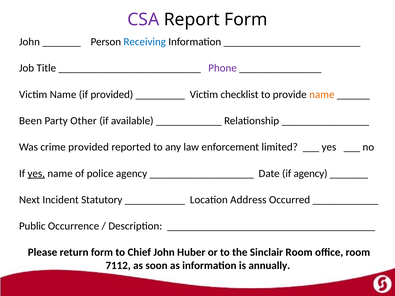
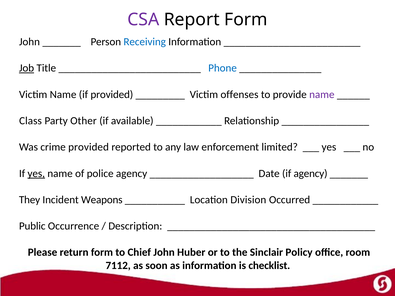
Job underline: none -> present
Phone colour: purple -> blue
checklist: checklist -> offenses
name at (322, 95) colour: orange -> purple
Been: Been -> Class
Next: Next -> They
Statutory: Statutory -> Weapons
Address: Address -> Division
Sinclair Room: Room -> Policy
annually: annually -> checklist
